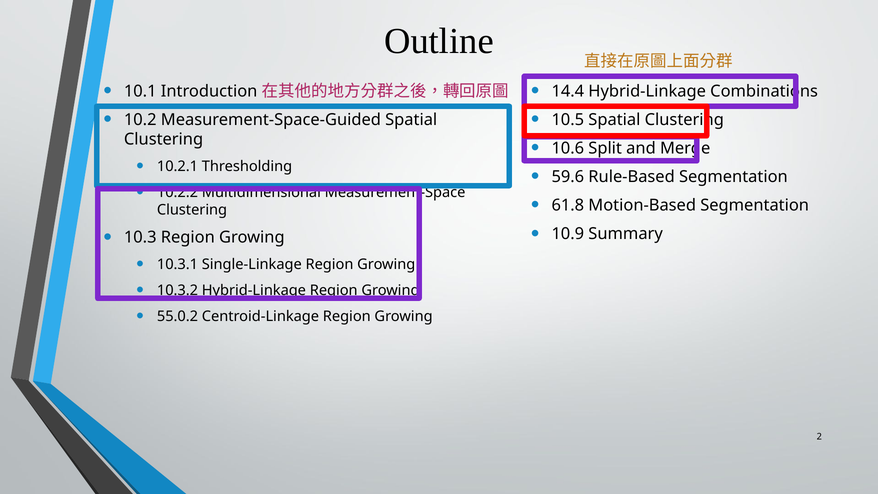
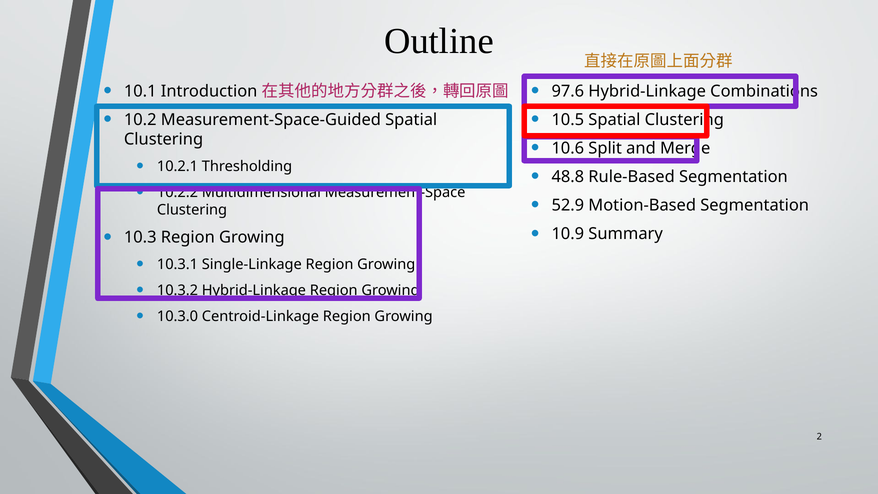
14.4: 14.4 -> 97.6
59.6: 59.6 -> 48.8
61.8: 61.8 -> 52.9
55.0.2: 55.0.2 -> 10.3.0
